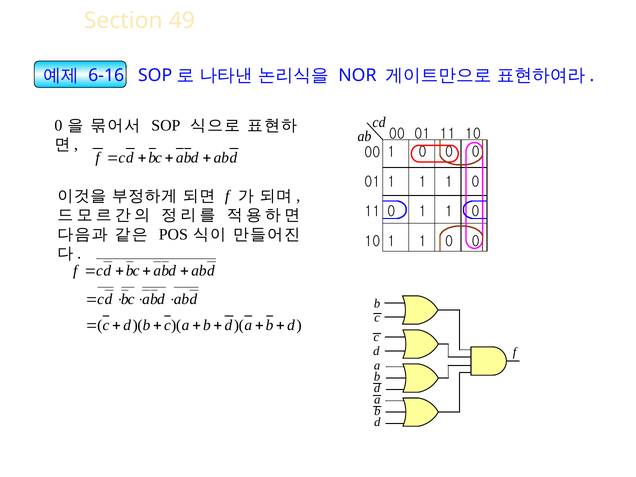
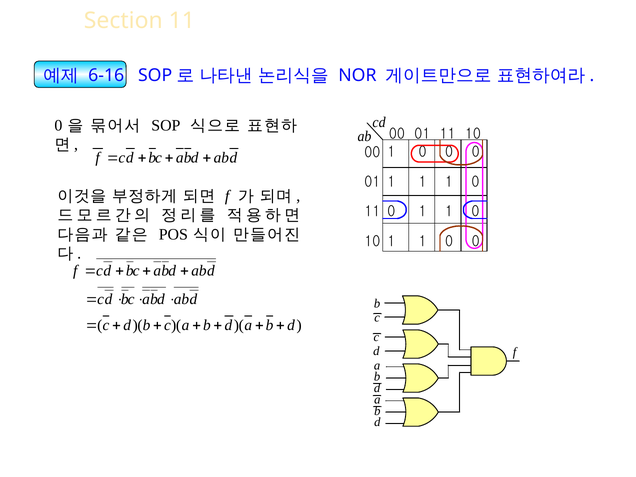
Section 49: 49 -> 11
